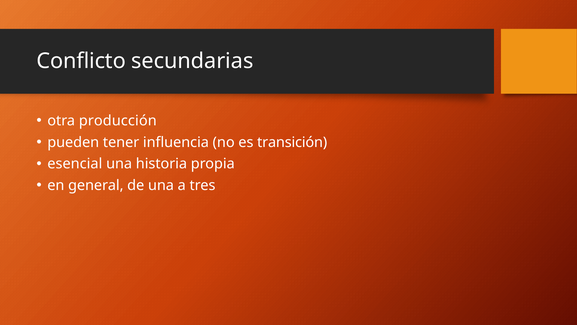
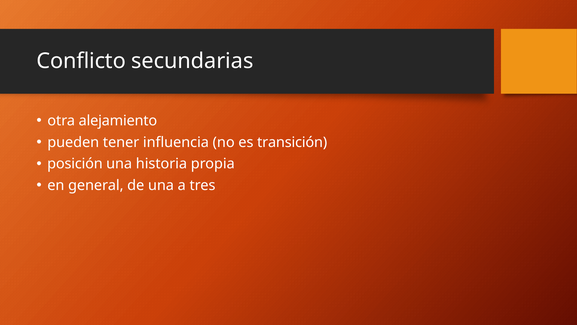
producción: producción -> alejamiento
esencial: esencial -> posición
